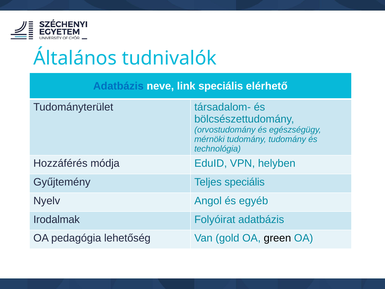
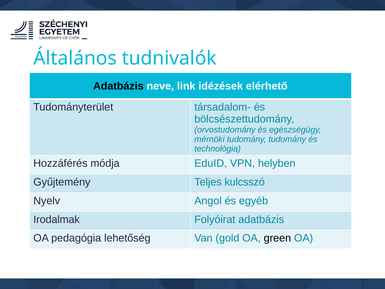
Adatbázis at (118, 86) colour: blue -> black
link speciális: speciális -> idézések
Teljes speciális: speciális -> kulcsszó
